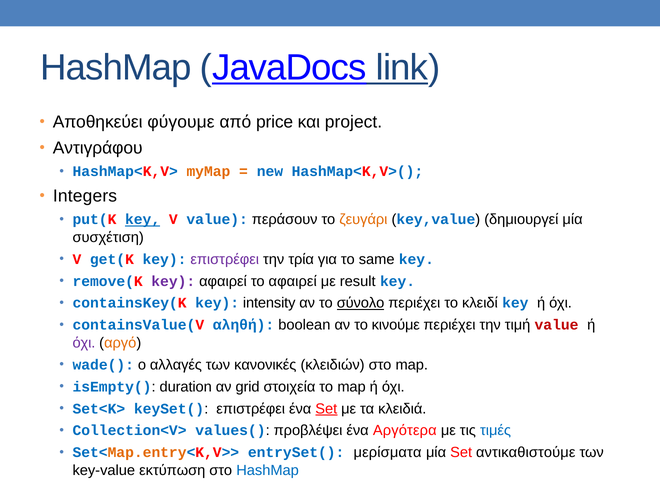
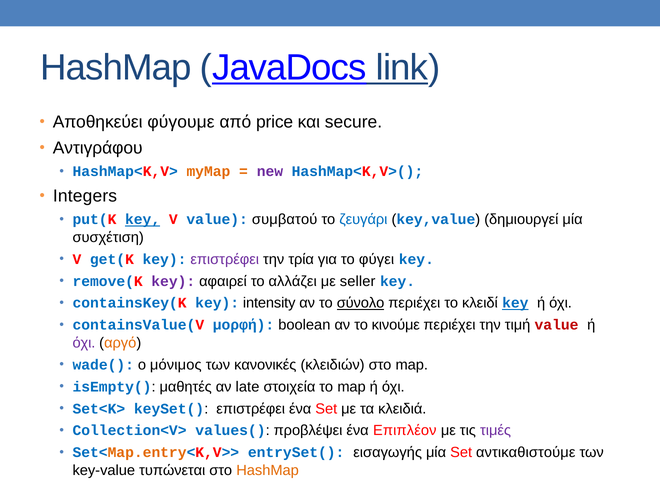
project: project -> secure
new colour: blue -> purple
περάσουν: περάσουν -> συμβατού
ζευγάρι colour: orange -> blue
same: same -> φύγει
το αφαιρεί: αφαιρεί -> αλλάζει
result: result -> seller
key at (515, 303) underline: none -> present
αληθή: αληθή -> μορφή
αλλαγές: αλλαγές -> μόνιμος
duration: duration -> μαθητές
grid: grid -> late
Set at (326, 409) underline: present -> none
Αργότερα: Αργότερα -> Επιπλέον
τιμές colour: blue -> purple
μερίσματα: μερίσματα -> εισαγωγής
εκτύπωση: εκτύπωση -> τυπώνεται
HashMap at (268, 470) colour: blue -> orange
